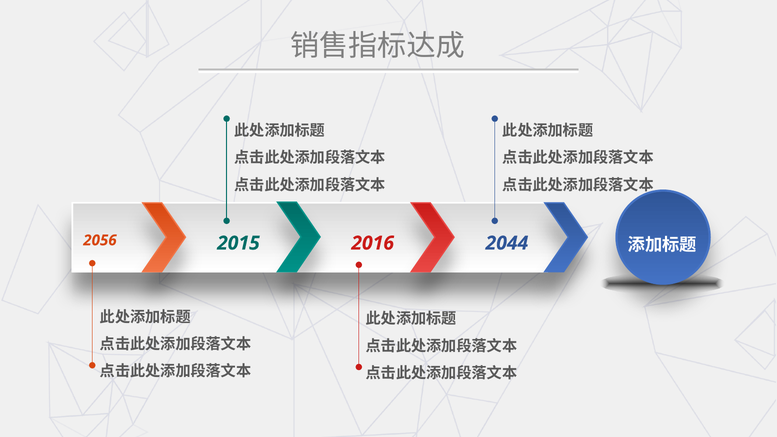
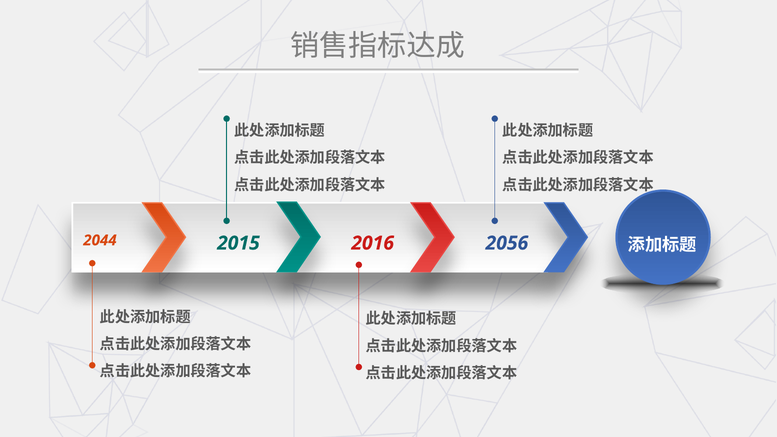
2056: 2056 -> 2044
2044: 2044 -> 2056
